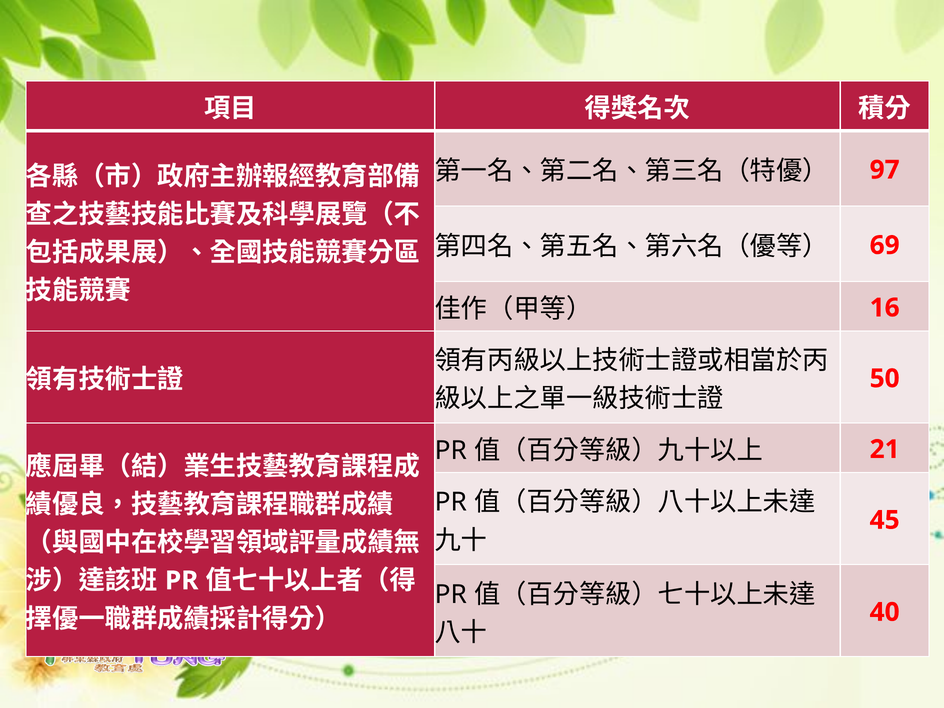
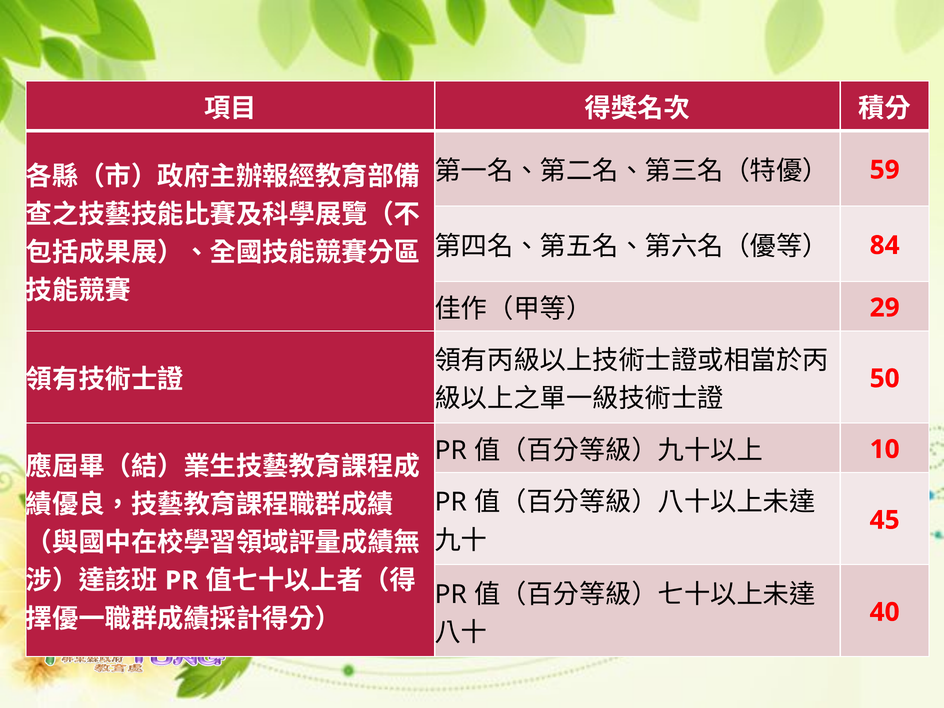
97: 97 -> 59
69: 69 -> 84
16: 16 -> 29
21 at (885, 449): 21 -> 10
